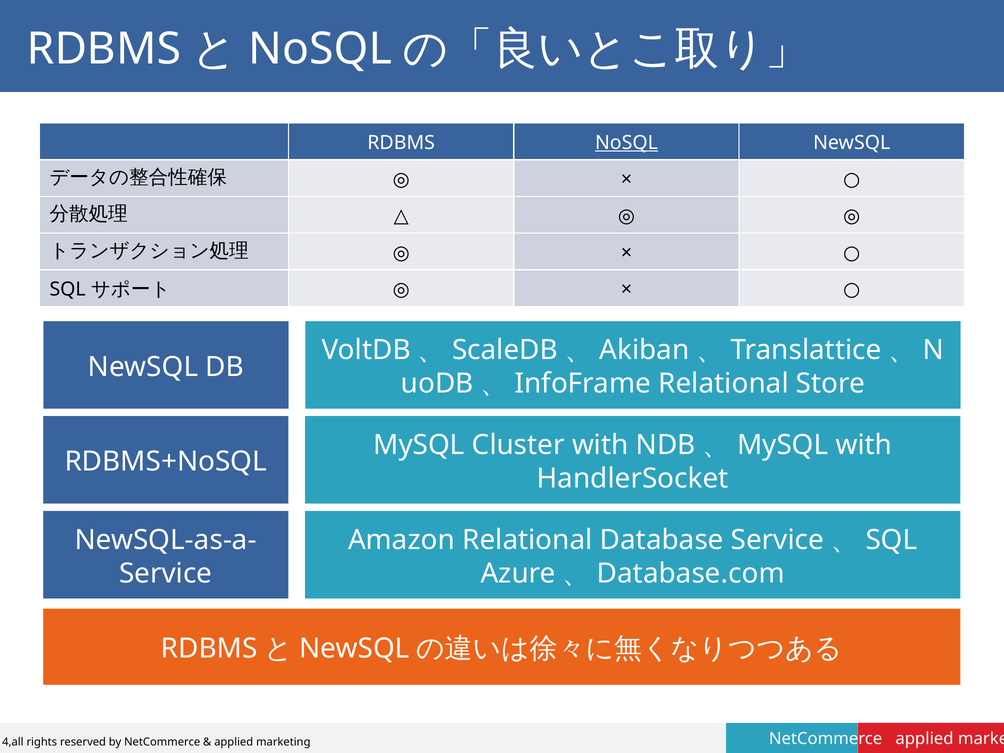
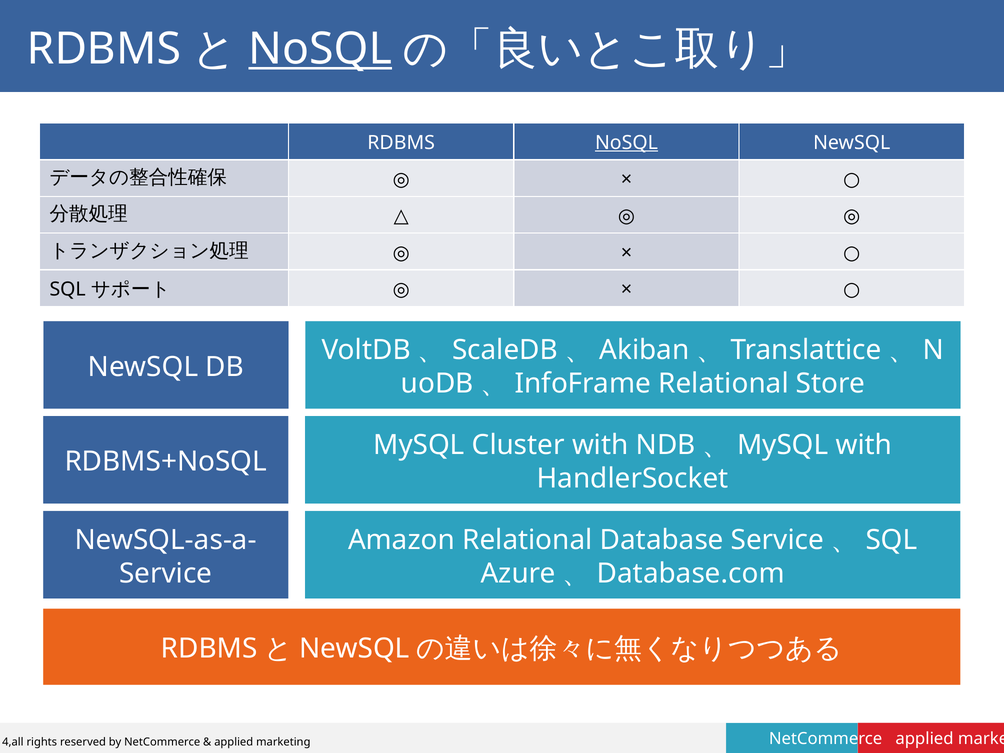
NoSQL at (320, 49) underline: none -> present
